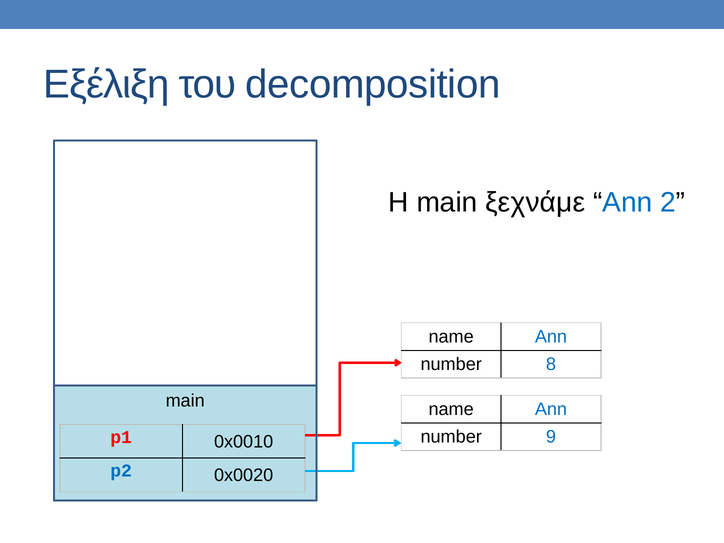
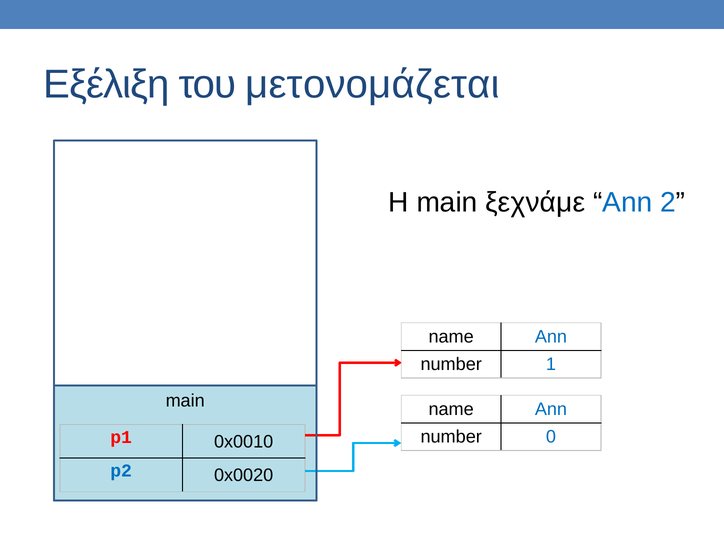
decomposition: decomposition -> μετονομάζεται
8: 8 -> 1
9: 9 -> 0
